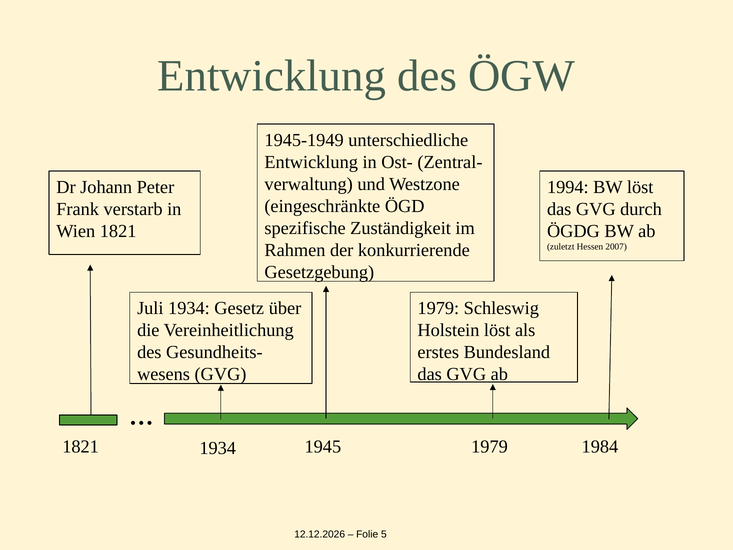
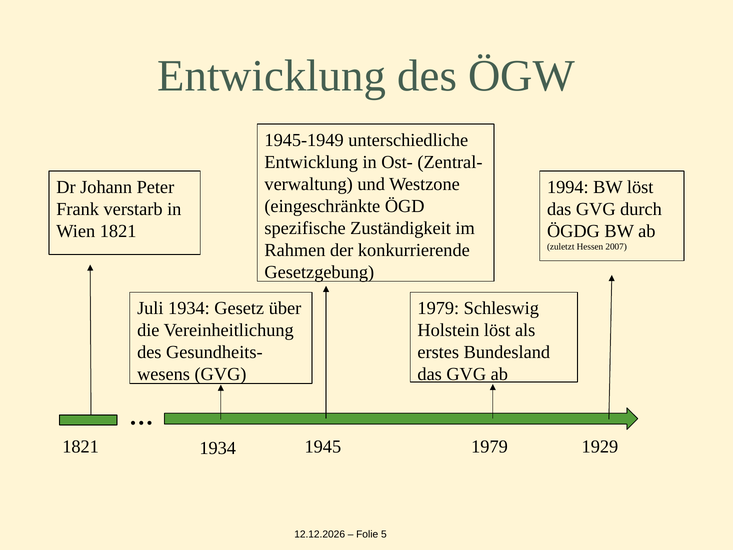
1984: 1984 -> 1929
